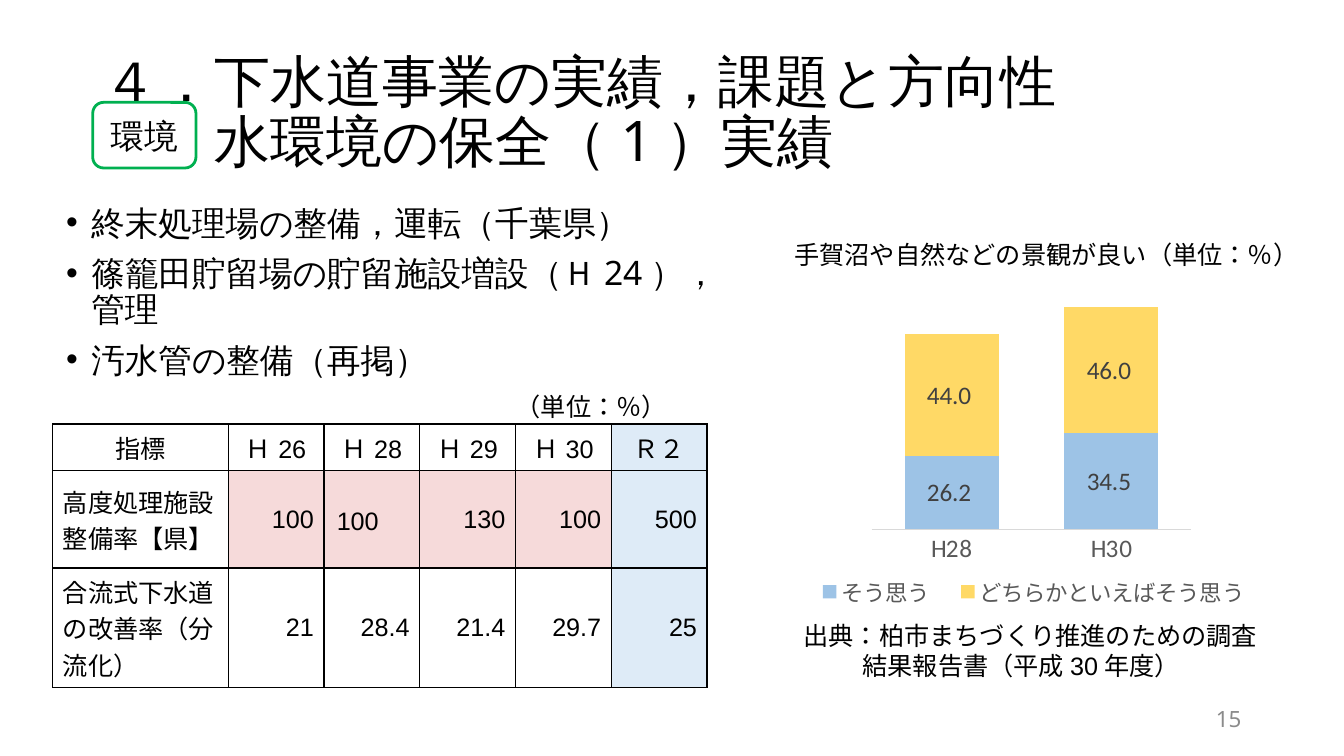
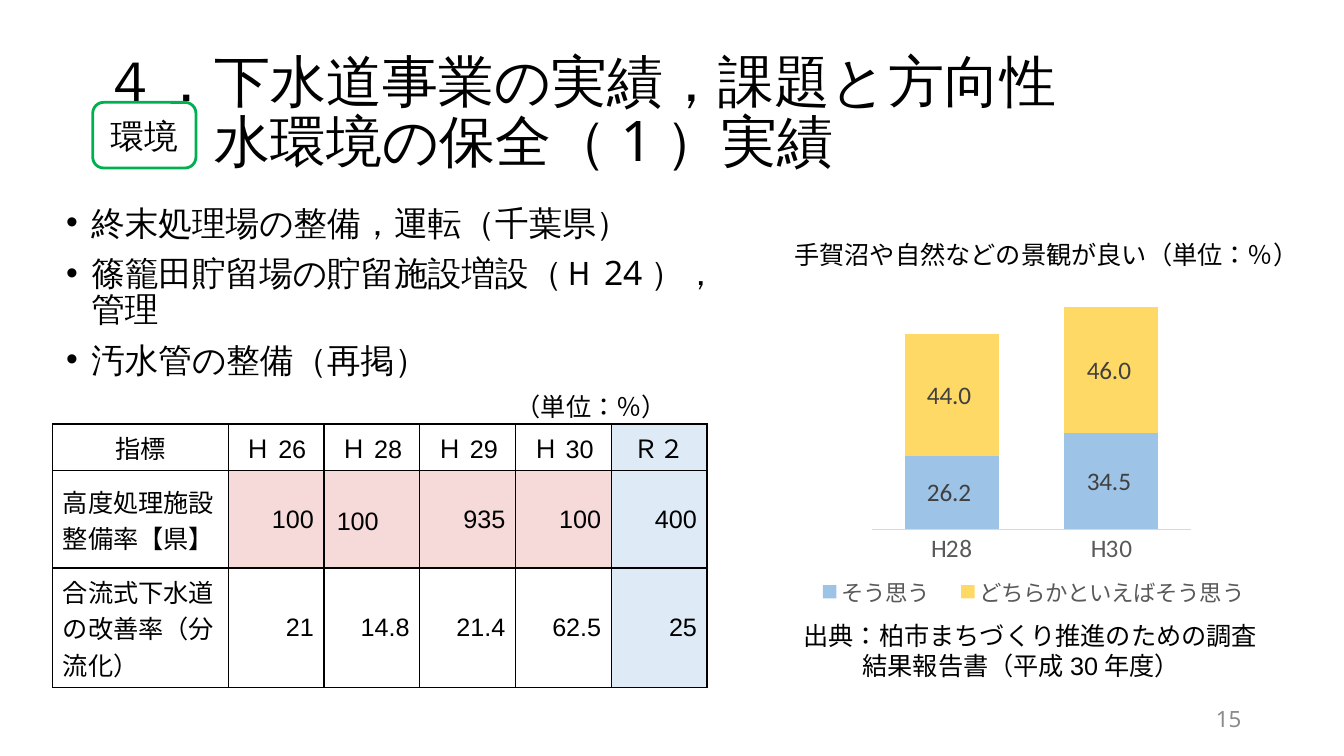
130: 130 -> 935
500: 500 -> 400
28.4: 28.4 -> 14.8
29.7: 29.7 -> 62.5
